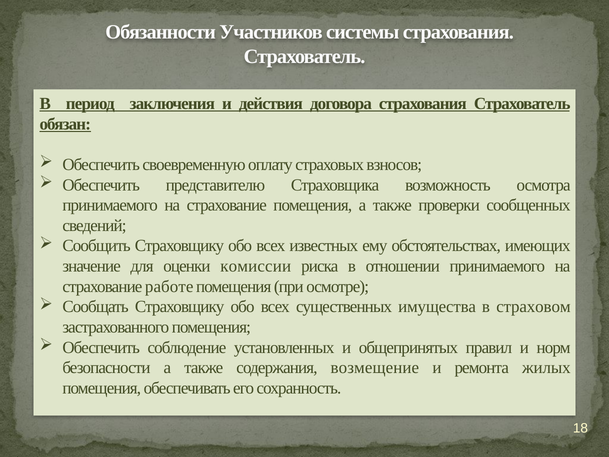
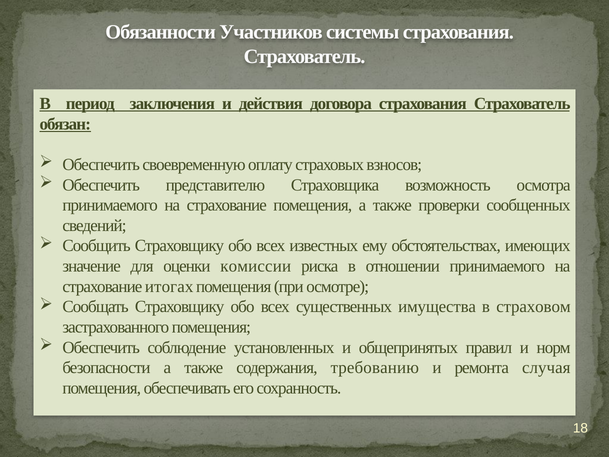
работе: работе -> итогах
возмещение: возмещение -> требованию
жилых: жилых -> случая
